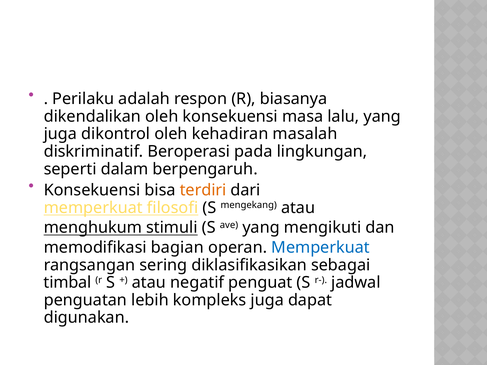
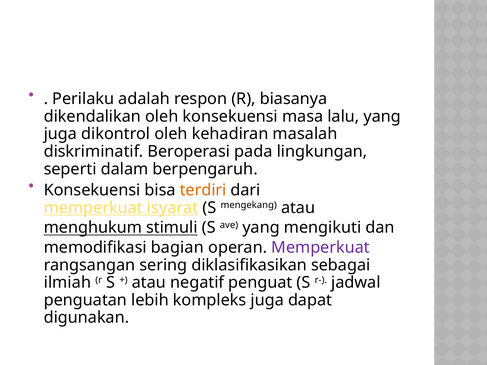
filosofi: filosofi -> isyarat
Memperkuat at (321, 248) colour: blue -> purple
timbal: timbal -> ilmiah
